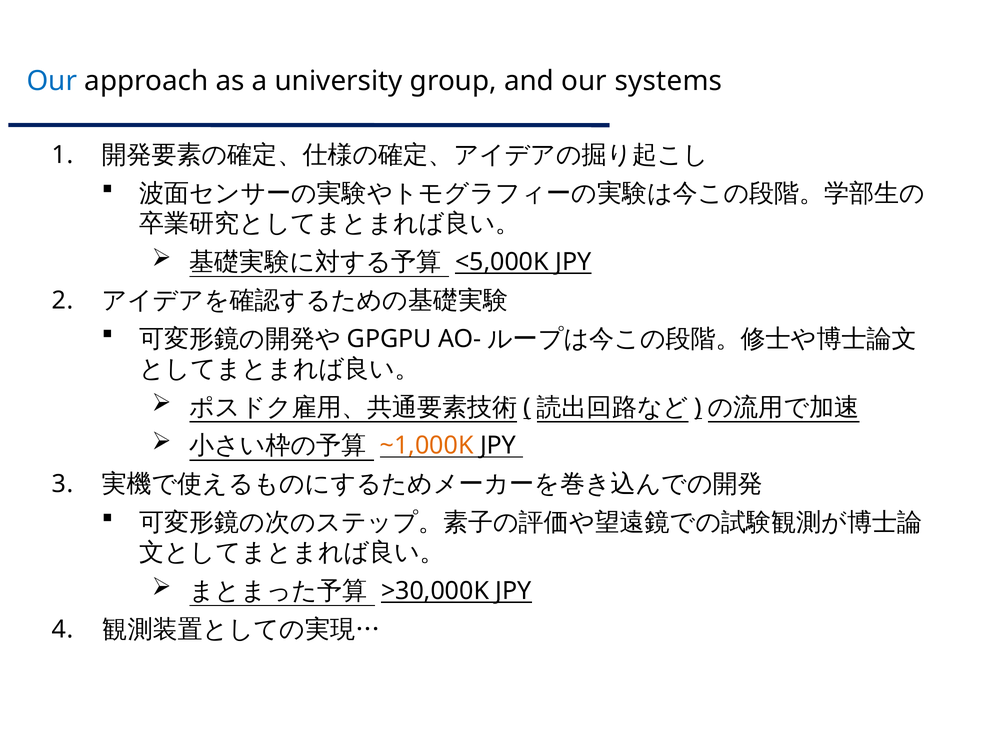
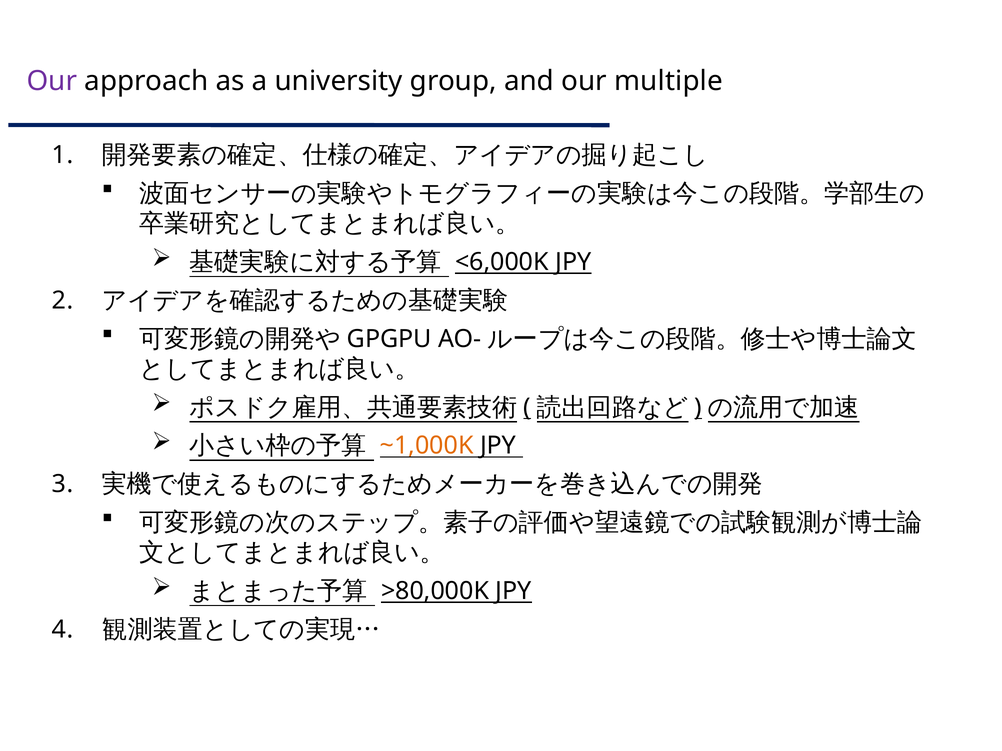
Our at (52, 81) colour: blue -> purple
systems: systems -> multiple
<5,000K: <5,000K -> <6,000K
>30,000K: >30,000K -> >80,000K
